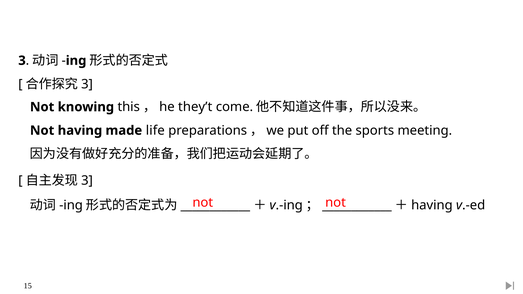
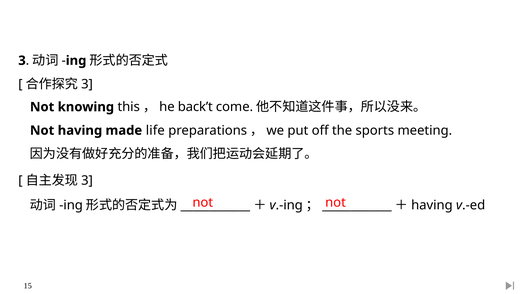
they’t: they’t -> back’t
